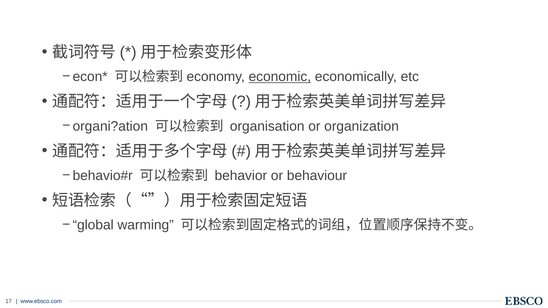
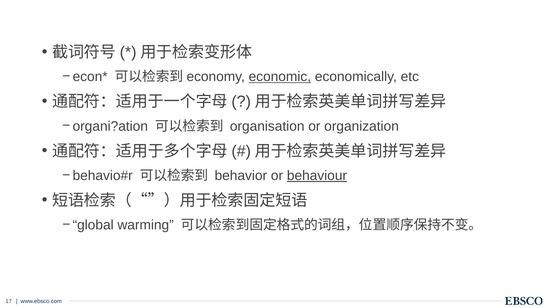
behaviour underline: none -> present
